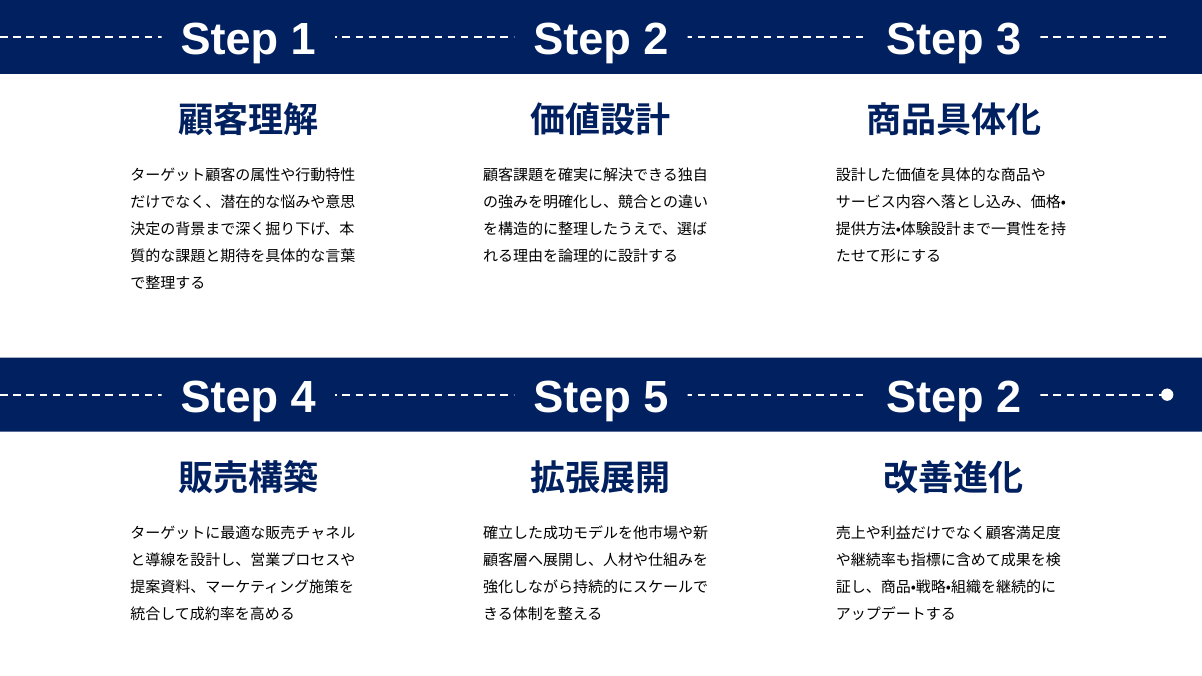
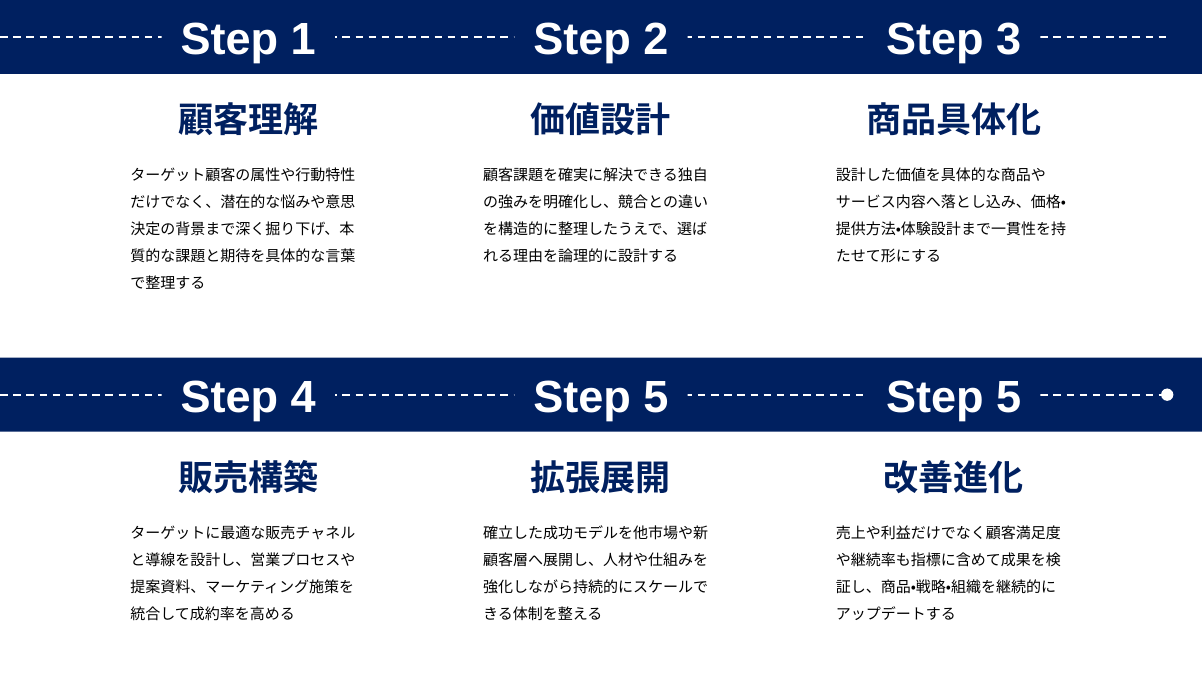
2 at (1009, 398): 2 -> 5
